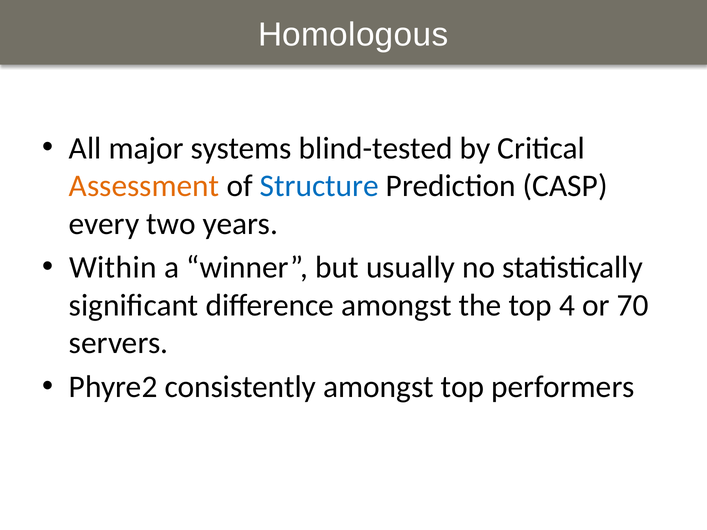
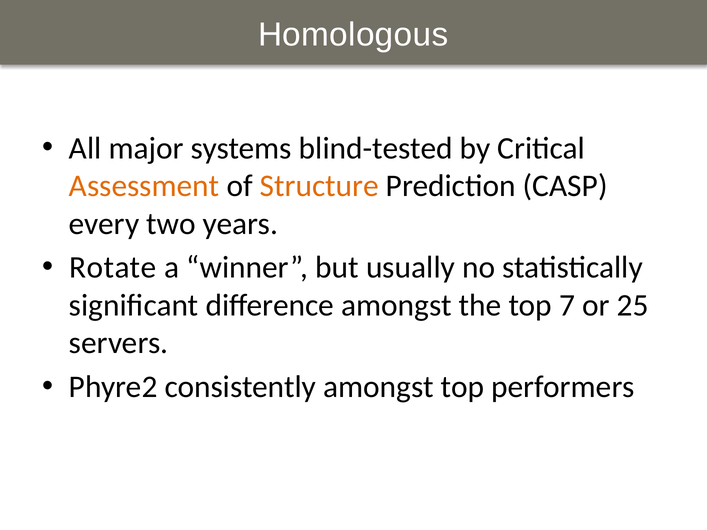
Structure colour: blue -> orange
Within: Within -> Rotate
4: 4 -> 7
70: 70 -> 25
